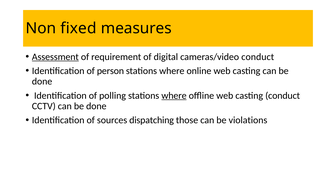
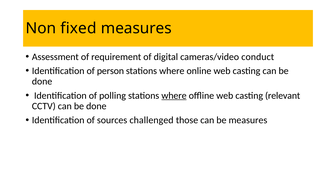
Assessment underline: present -> none
casting conduct: conduct -> relevant
dispatching: dispatching -> challenged
be violations: violations -> measures
